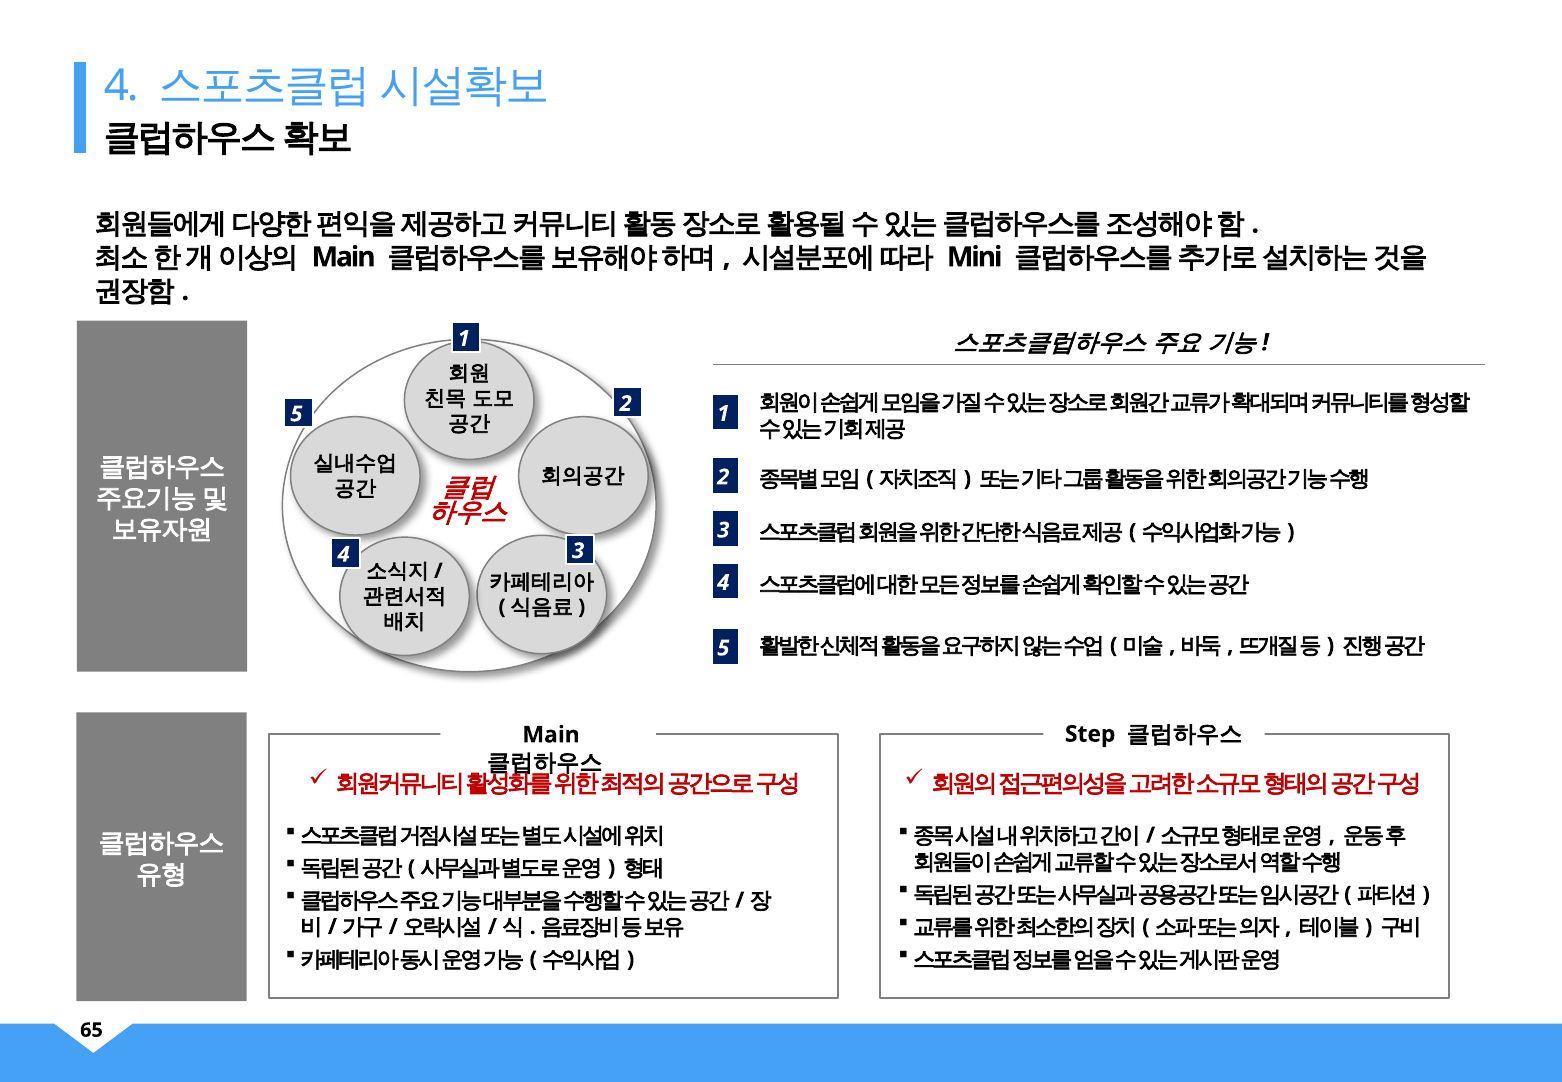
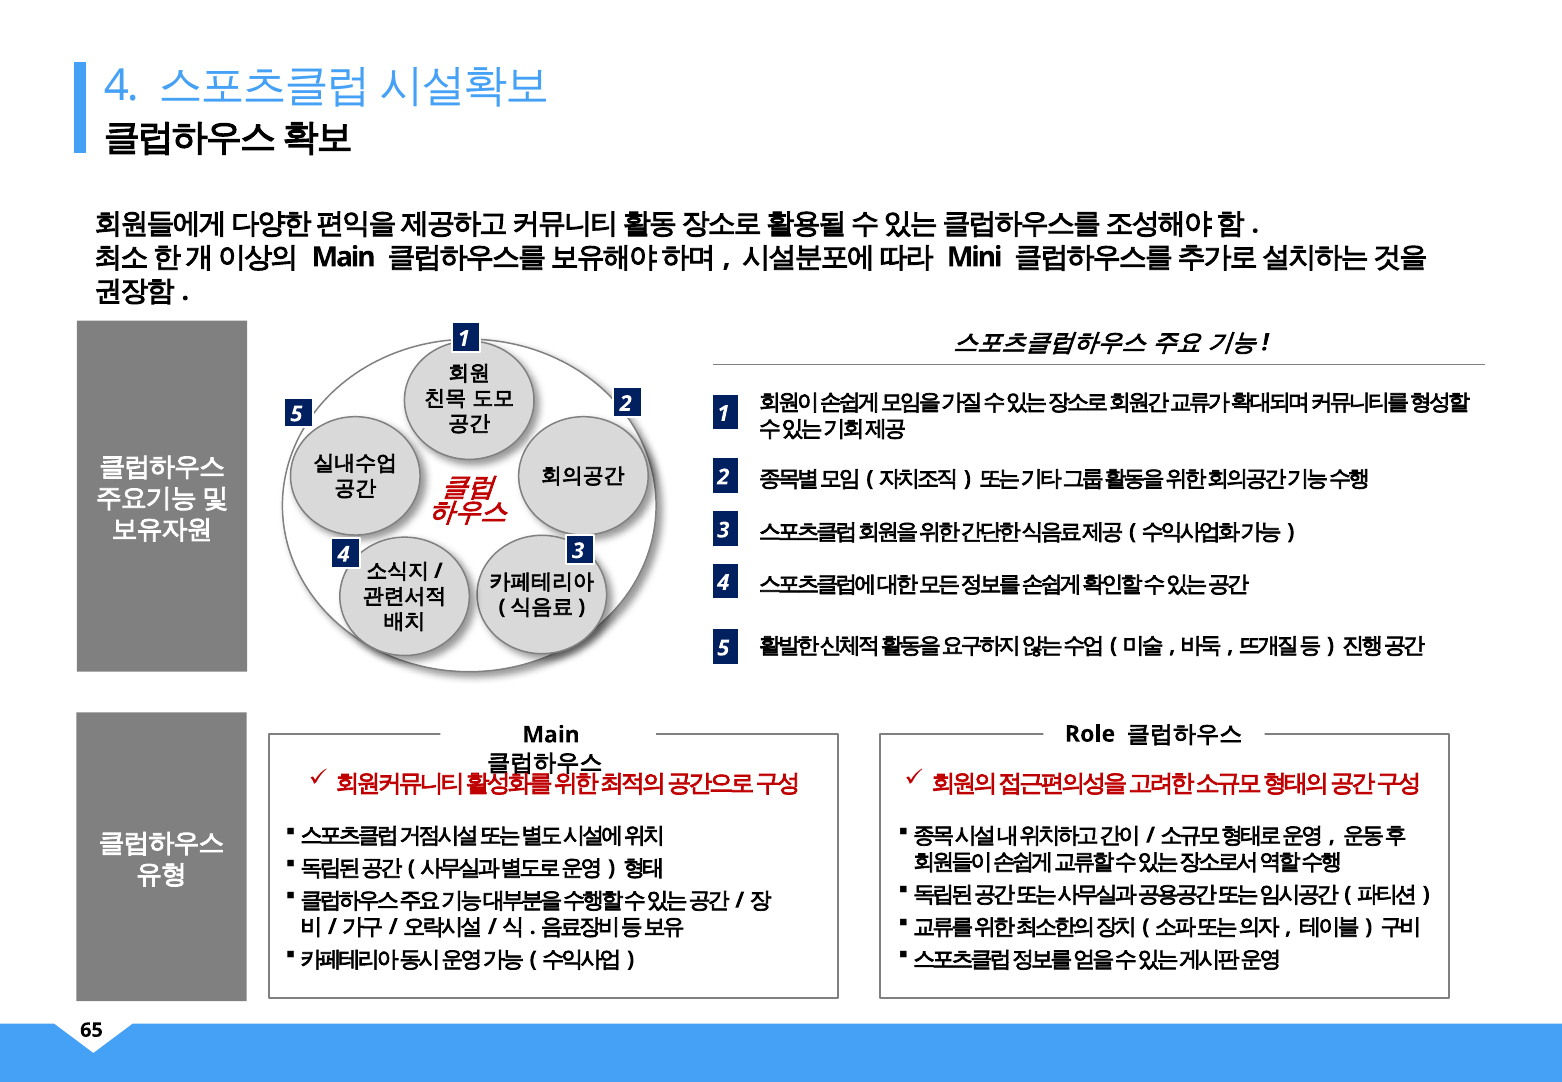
Step: Step -> Role
